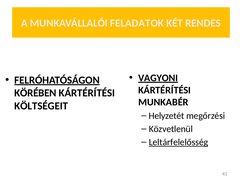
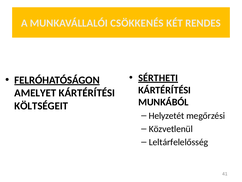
FELADATOK: FELADATOK -> CSÖKKENÉS
VAGYONI: VAGYONI -> SÉRTHETI
KÖRÉBEN: KÖRÉBEN -> AMELYET
MUNKABÉR: MUNKABÉR -> MUNKÁBÓL
Leltárfelelősség underline: present -> none
